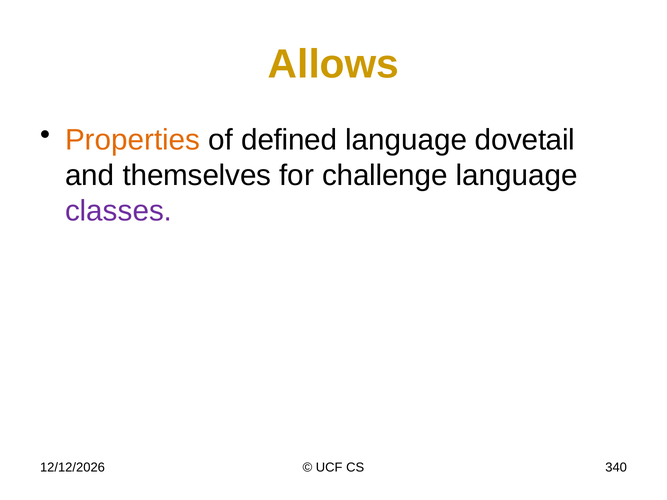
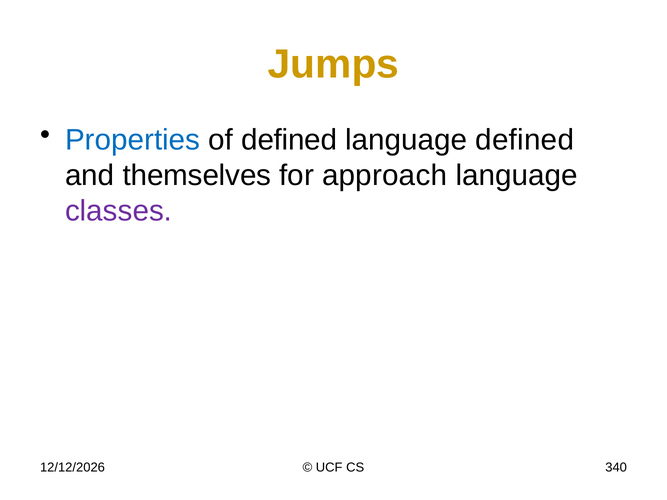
Allows: Allows -> Jumps
Properties colour: orange -> blue
language dovetail: dovetail -> defined
challenge: challenge -> approach
